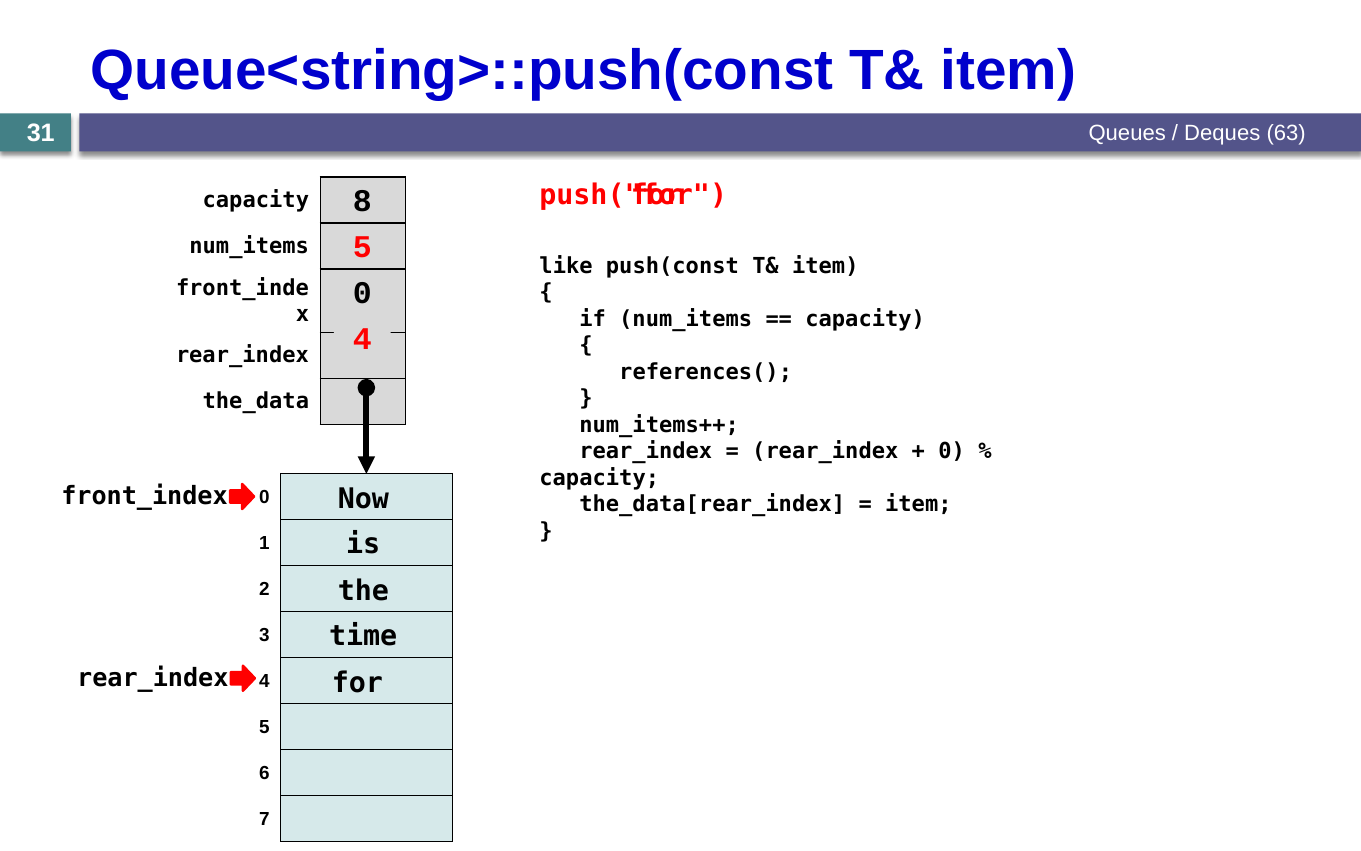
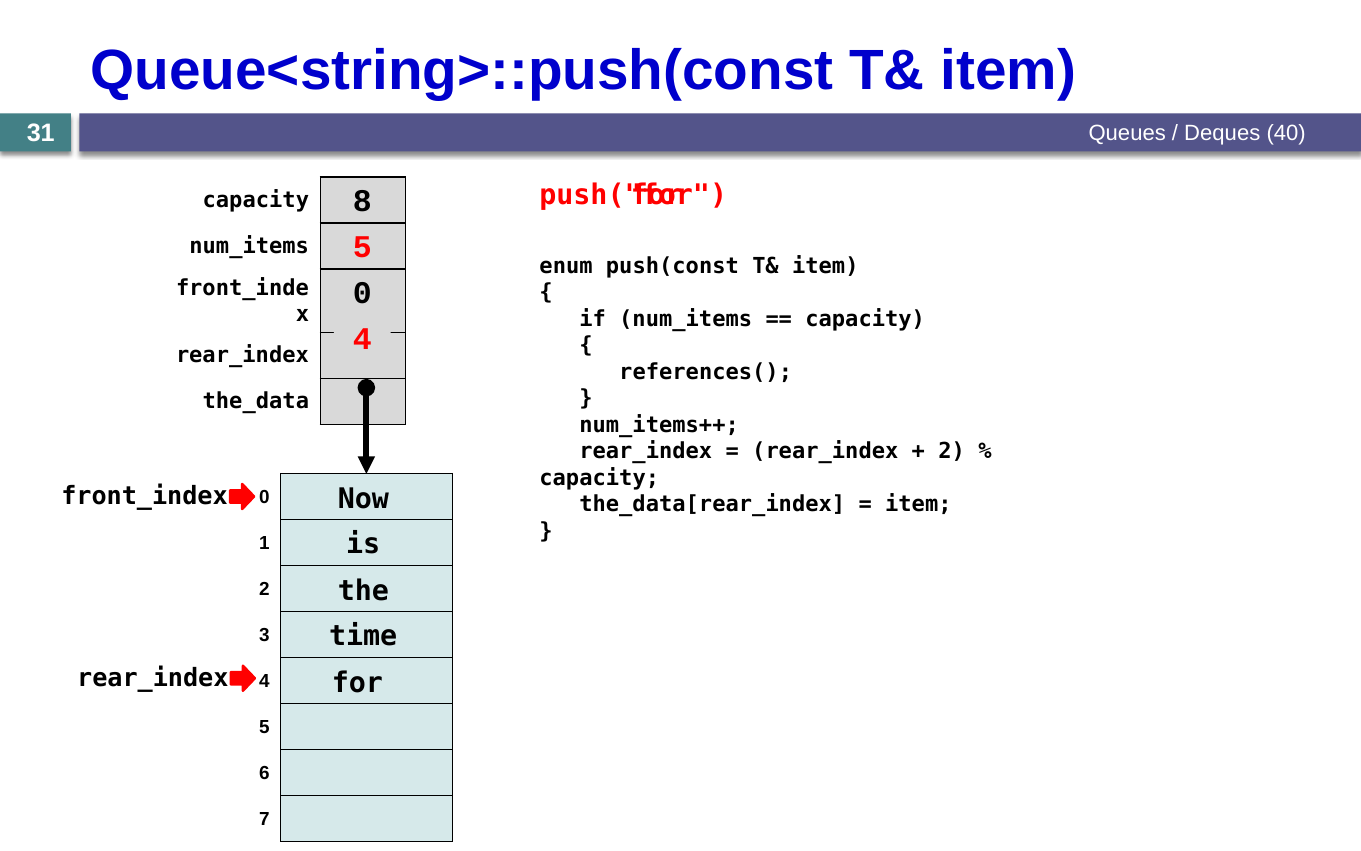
63: 63 -> 40
like: like -> enum
0 at (952, 451): 0 -> 2
